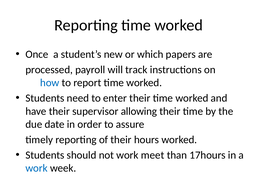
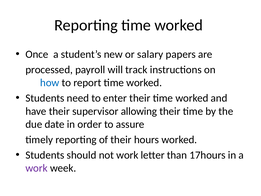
which: which -> salary
meet: meet -> letter
work at (37, 168) colour: blue -> purple
